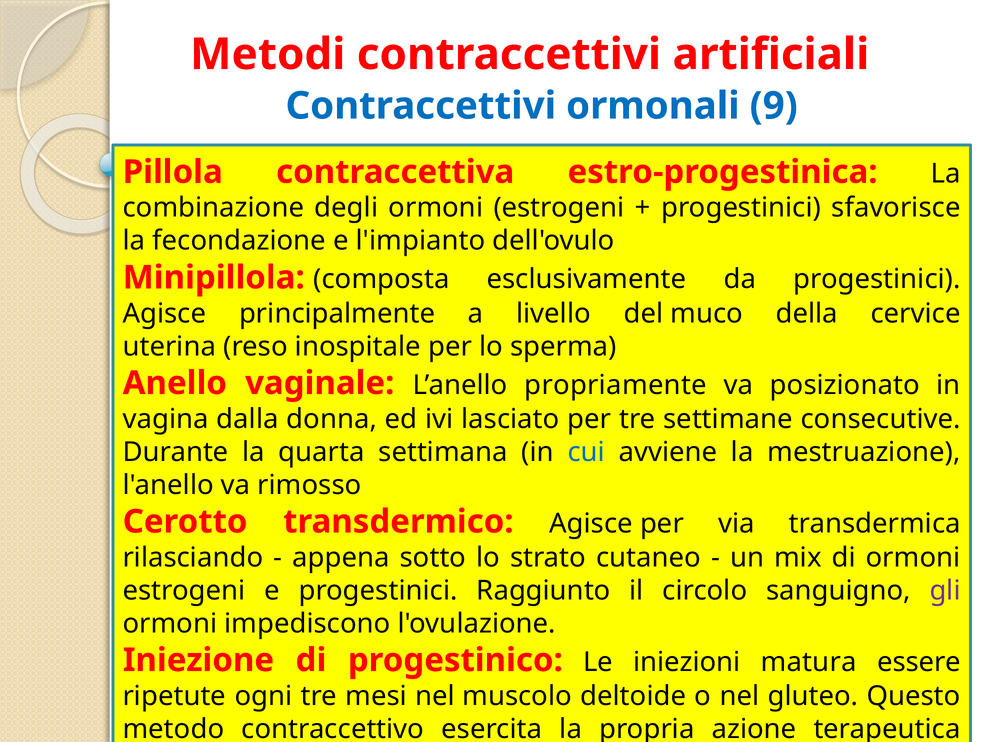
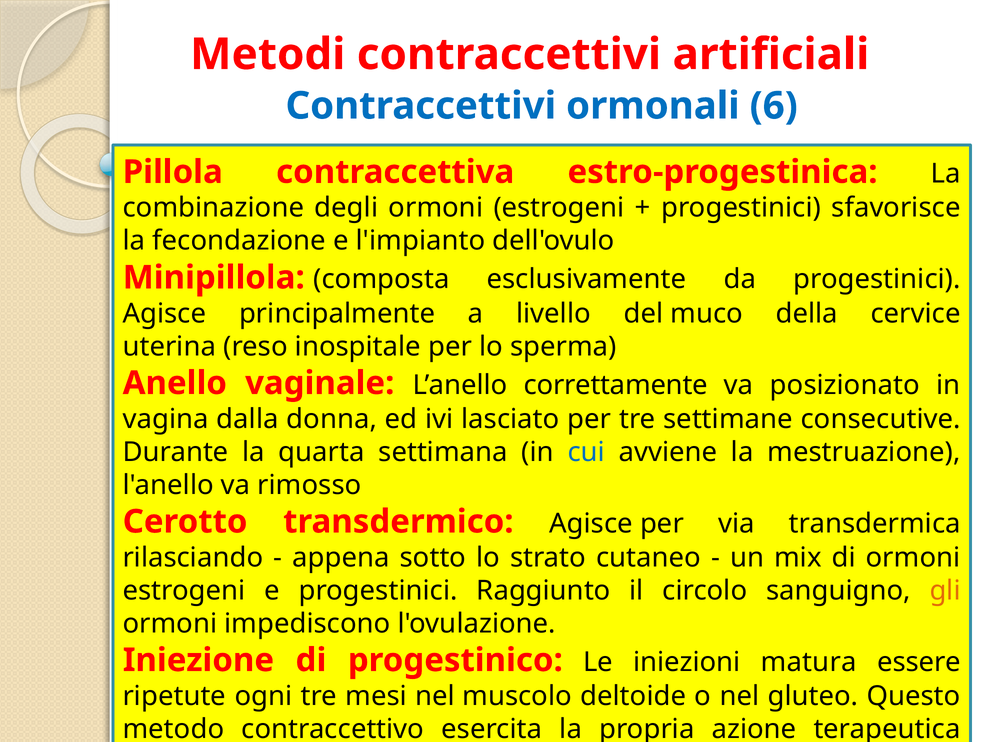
9: 9 -> 6
propriamente: propriamente -> correttamente
gli colour: purple -> orange
